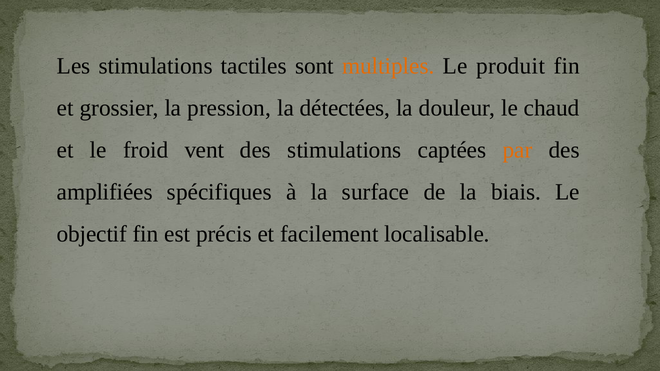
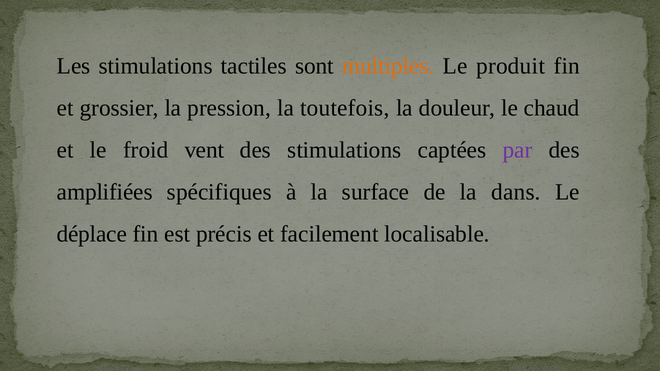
détectées: détectées -> toutefois
par colour: orange -> purple
biais: biais -> dans
objectif: objectif -> déplace
